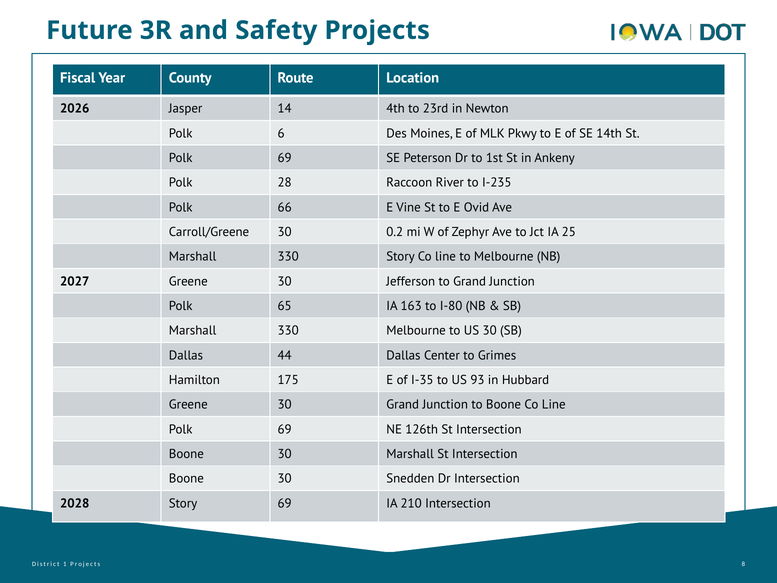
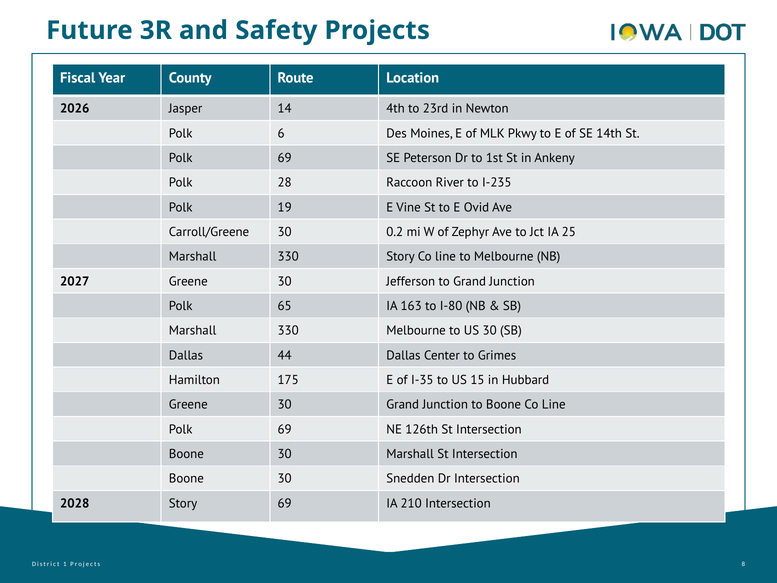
66: 66 -> 19
93: 93 -> 15
